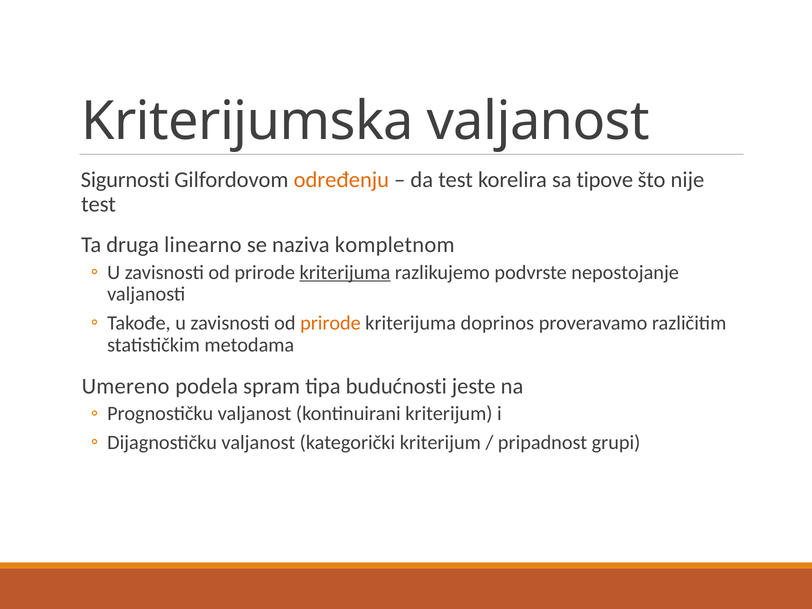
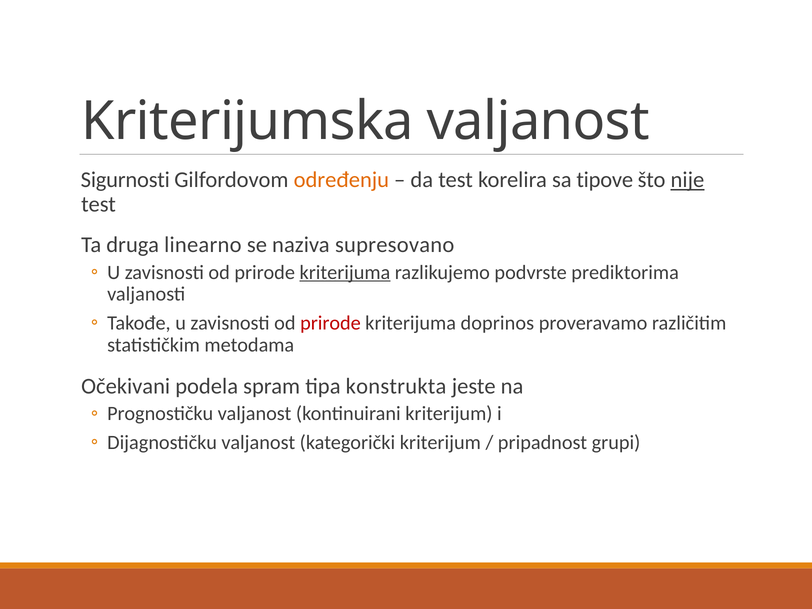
nije underline: none -> present
kompletnom: kompletnom -> supresovano
nepostojanje: nepostojanje -> prediktorima
prirode at (330, 323) colour: orange -> red
Umereno: Umereno -> Očekivani
budućnosti: budućnosti -> konstrukta
